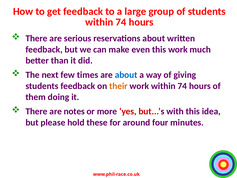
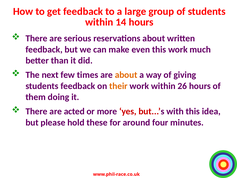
74 at (121, 22): 74 -> 14
about at (126, 75) colour: blue -> orange
work within 74: 74 -> 26
notes: notes -> acted
